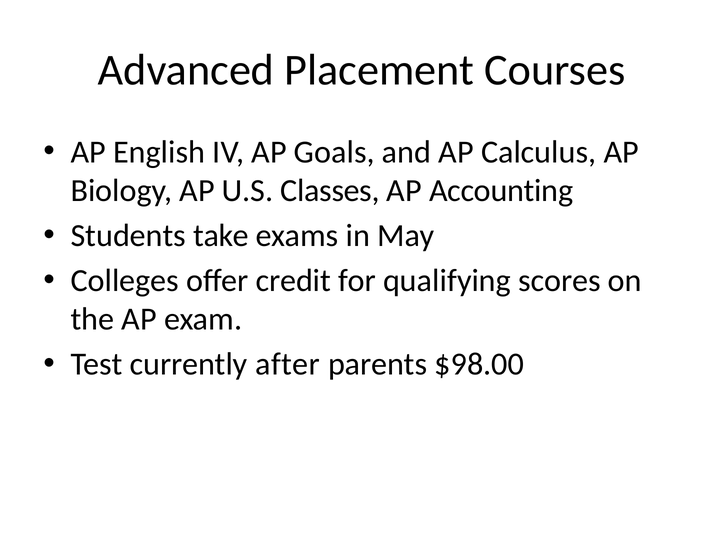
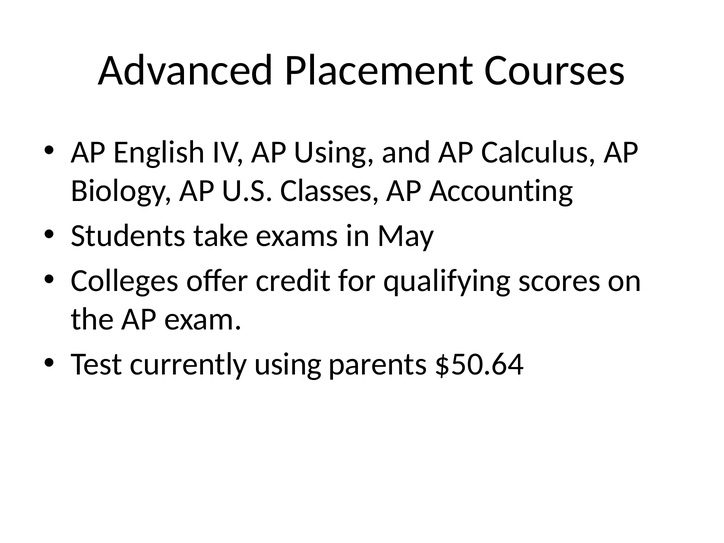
AP Goals: Goals -> Using
currently after: after -> using
$98.00: $98.00 -> $50.64
